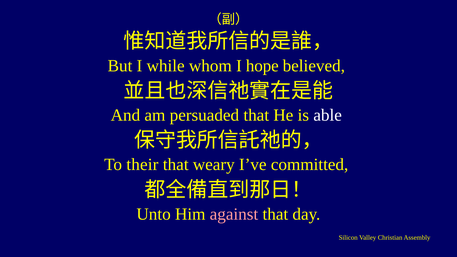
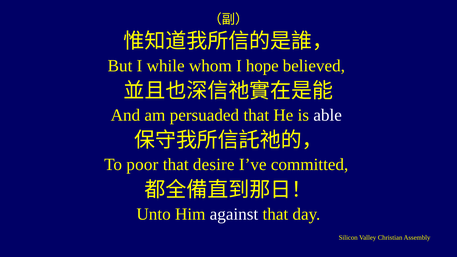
their: their -> poor
weary: weary -> desire
against colour: pink -> white
